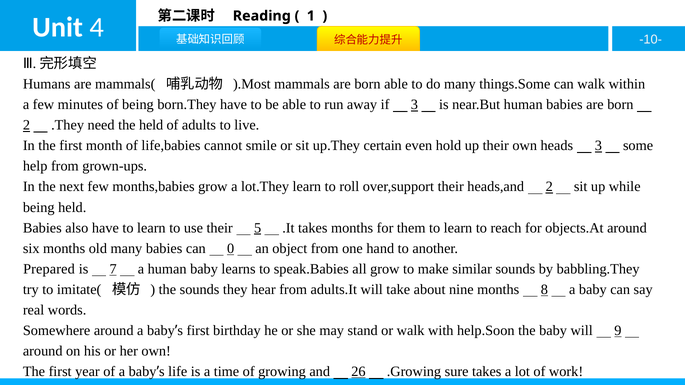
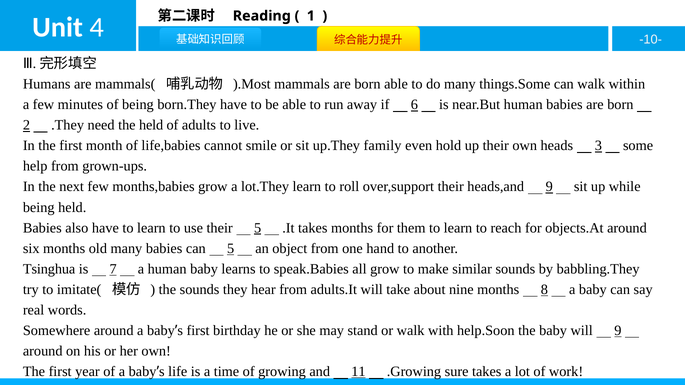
if 3: 3 -> 6
certain: certain -> family
heads,and 2: 2 -> 9
can 0: 0 -> 5
Prepared: Prepared -> Tsinghua
26: 26 -> 11
